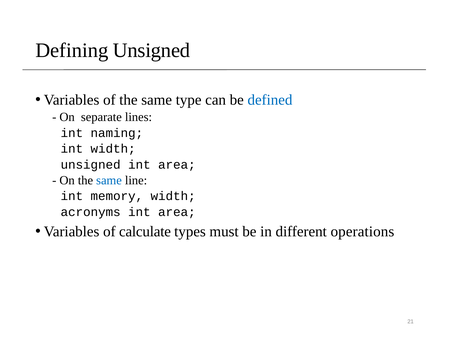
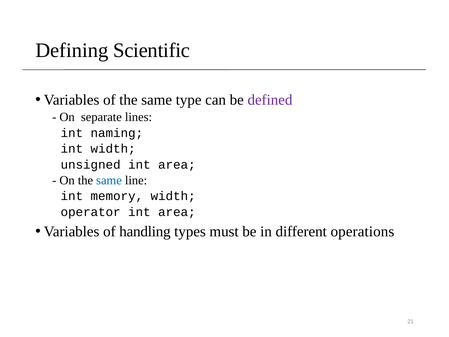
Defining Unsigned: Unsigned -> Scientific
defined colour: blue -> purple
acronyms: acronyms -> operator
calculate: calculate -> handling
